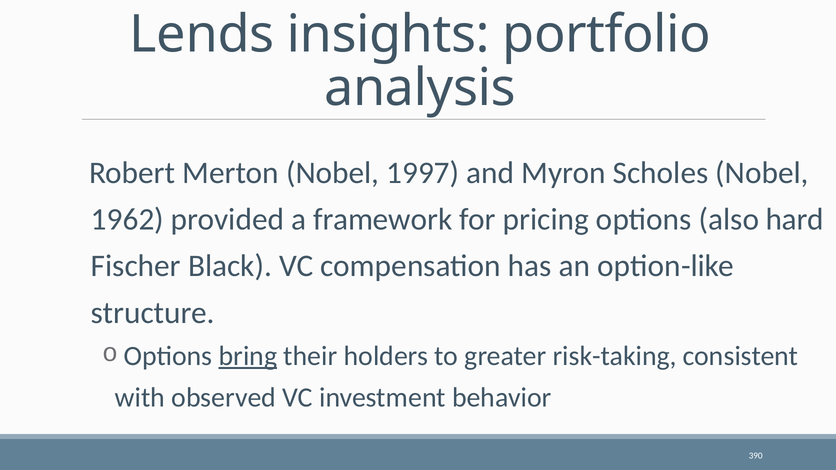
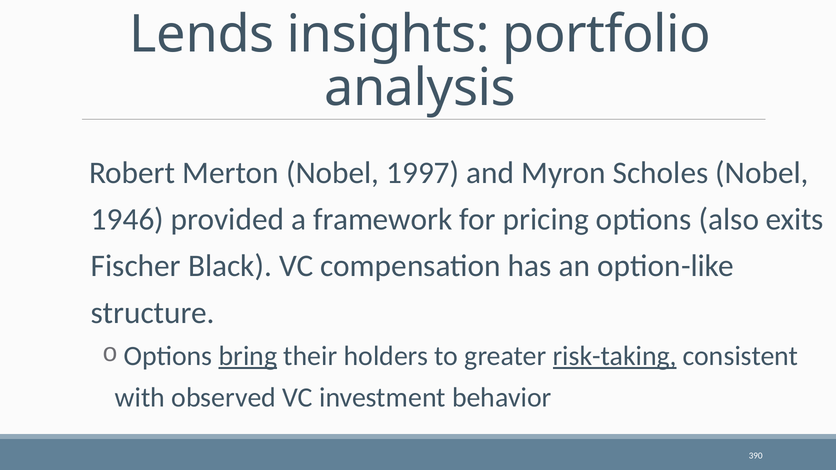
1962: 1962 -> 1946
hard: hard -> exits
risk-taking underline: none -> present
